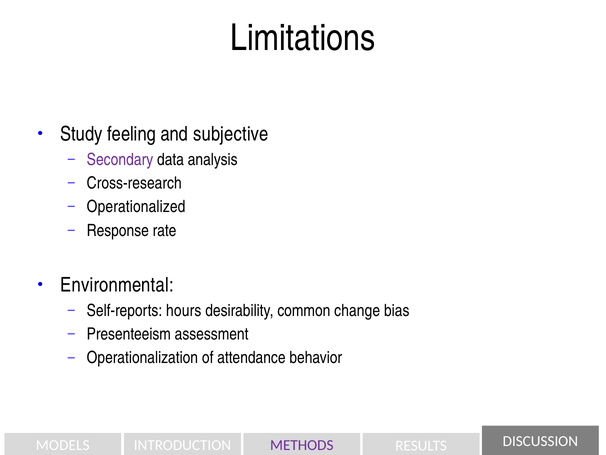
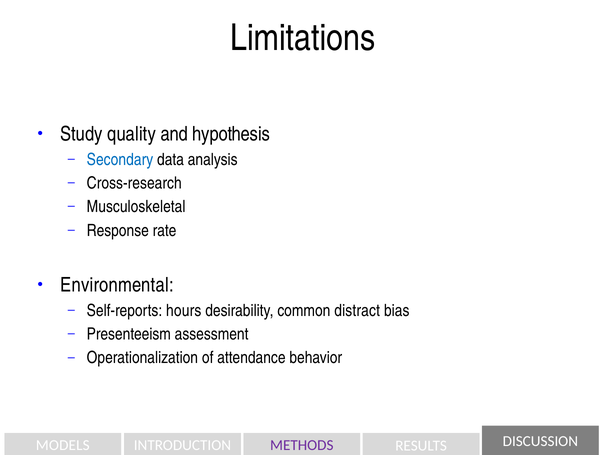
feeling: feeling -> quality
subjective: subjective -> hypothesis
Secondary colour: purple -> blue
Operationalized: Operationalized -> Musculoskeletal
change: change -> distract
